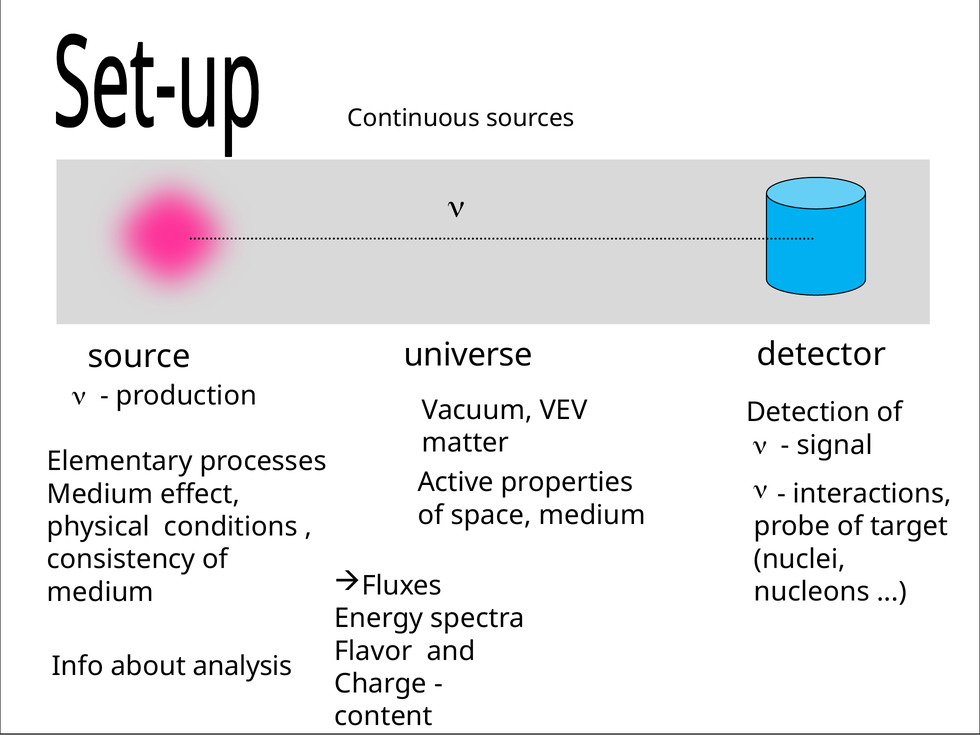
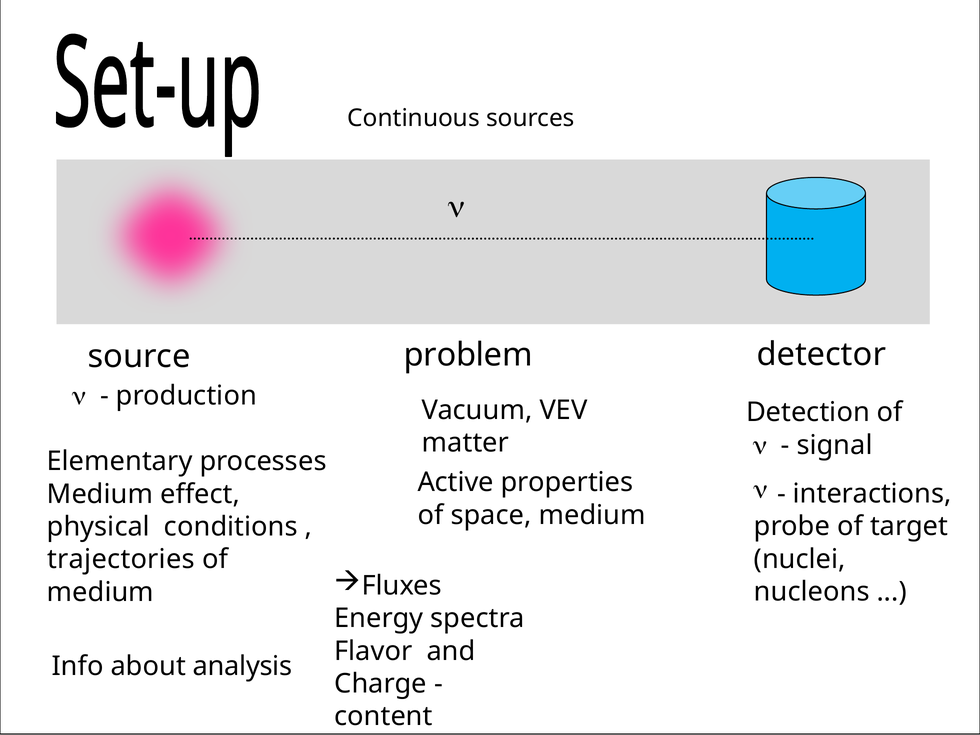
universe: universe -> problem
consistency: consistency -> trajectories
